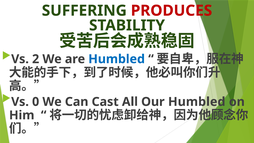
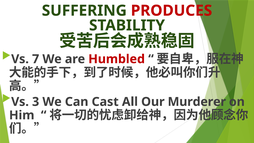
2: 2 -> 7
Humbled at (117, 59) colour: blue -> red
0: 0 -> 3
Our Humbled: Humbled -> Murderer
